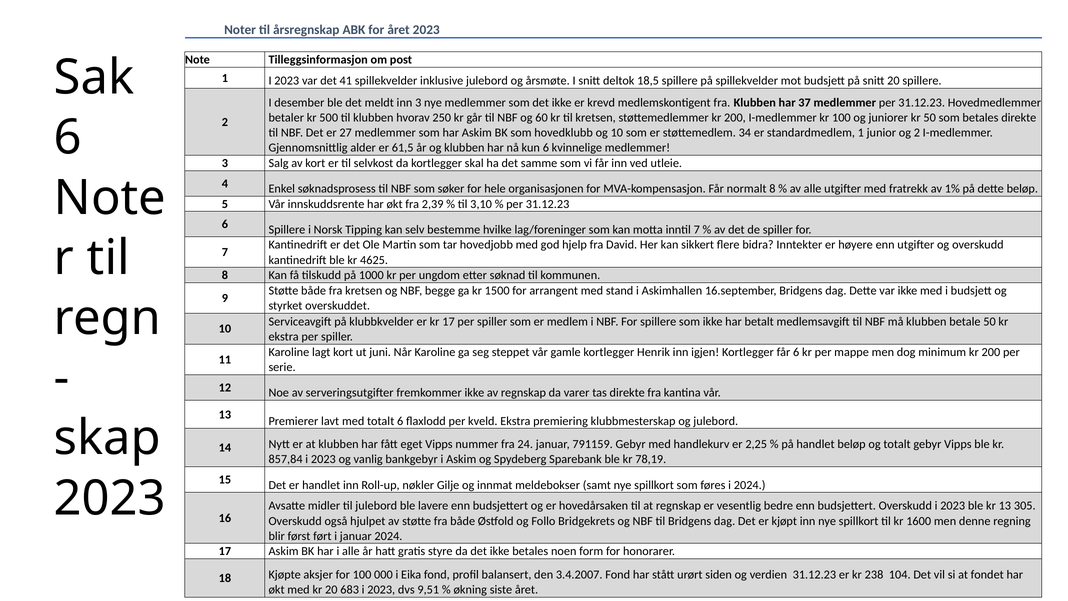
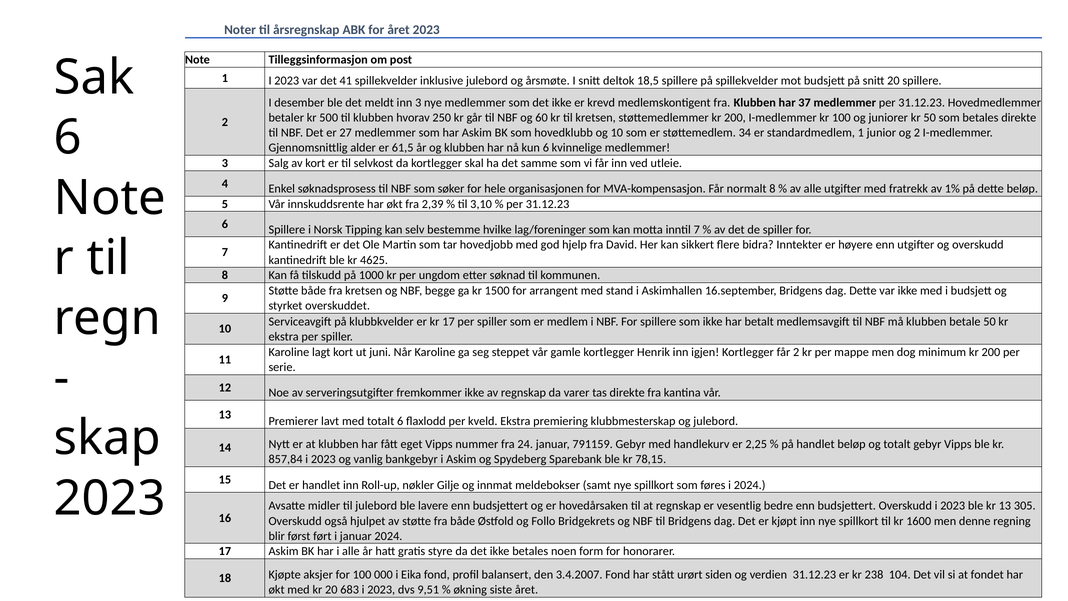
får 6: 6 -> 2
78,19: 78,19 -> 78,15
